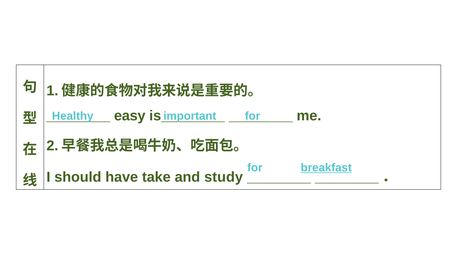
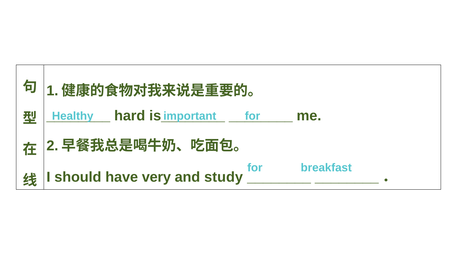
easy: easy -> hard
breakfast underline: present -> none
take: take -> very
